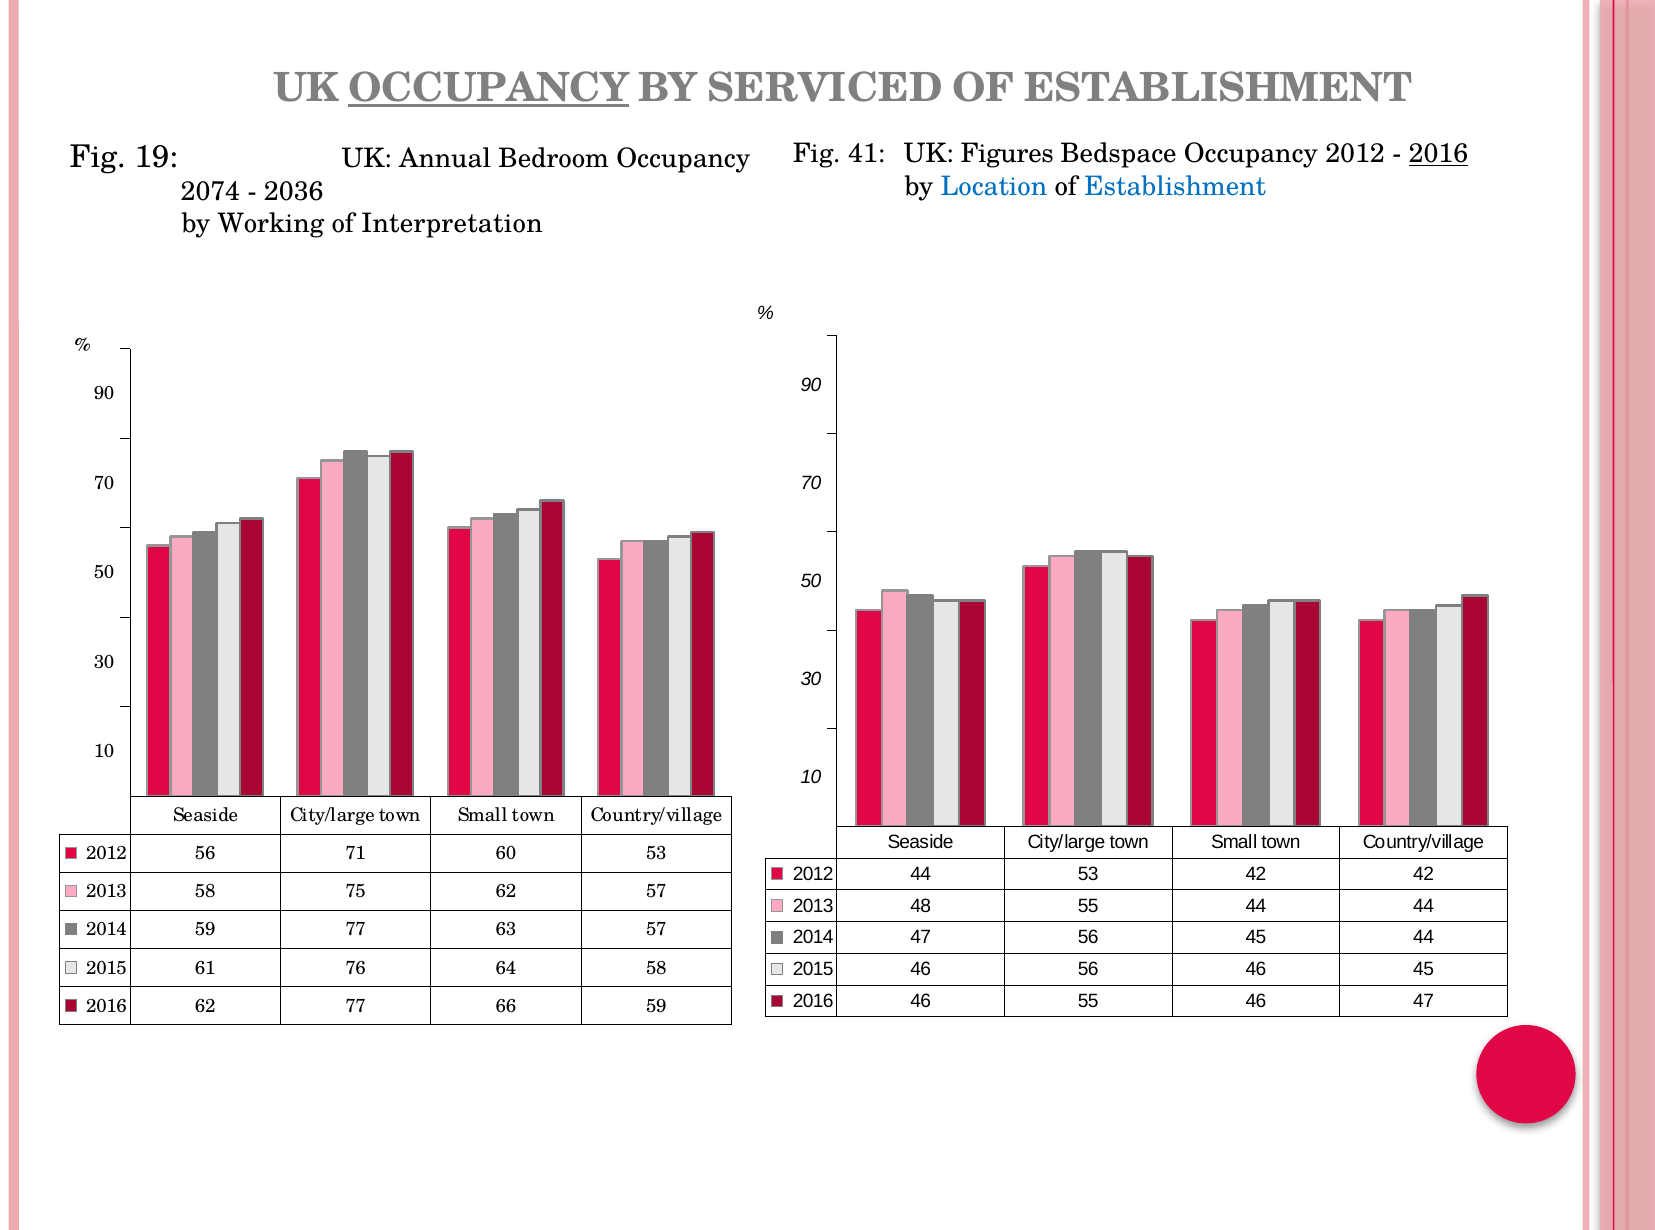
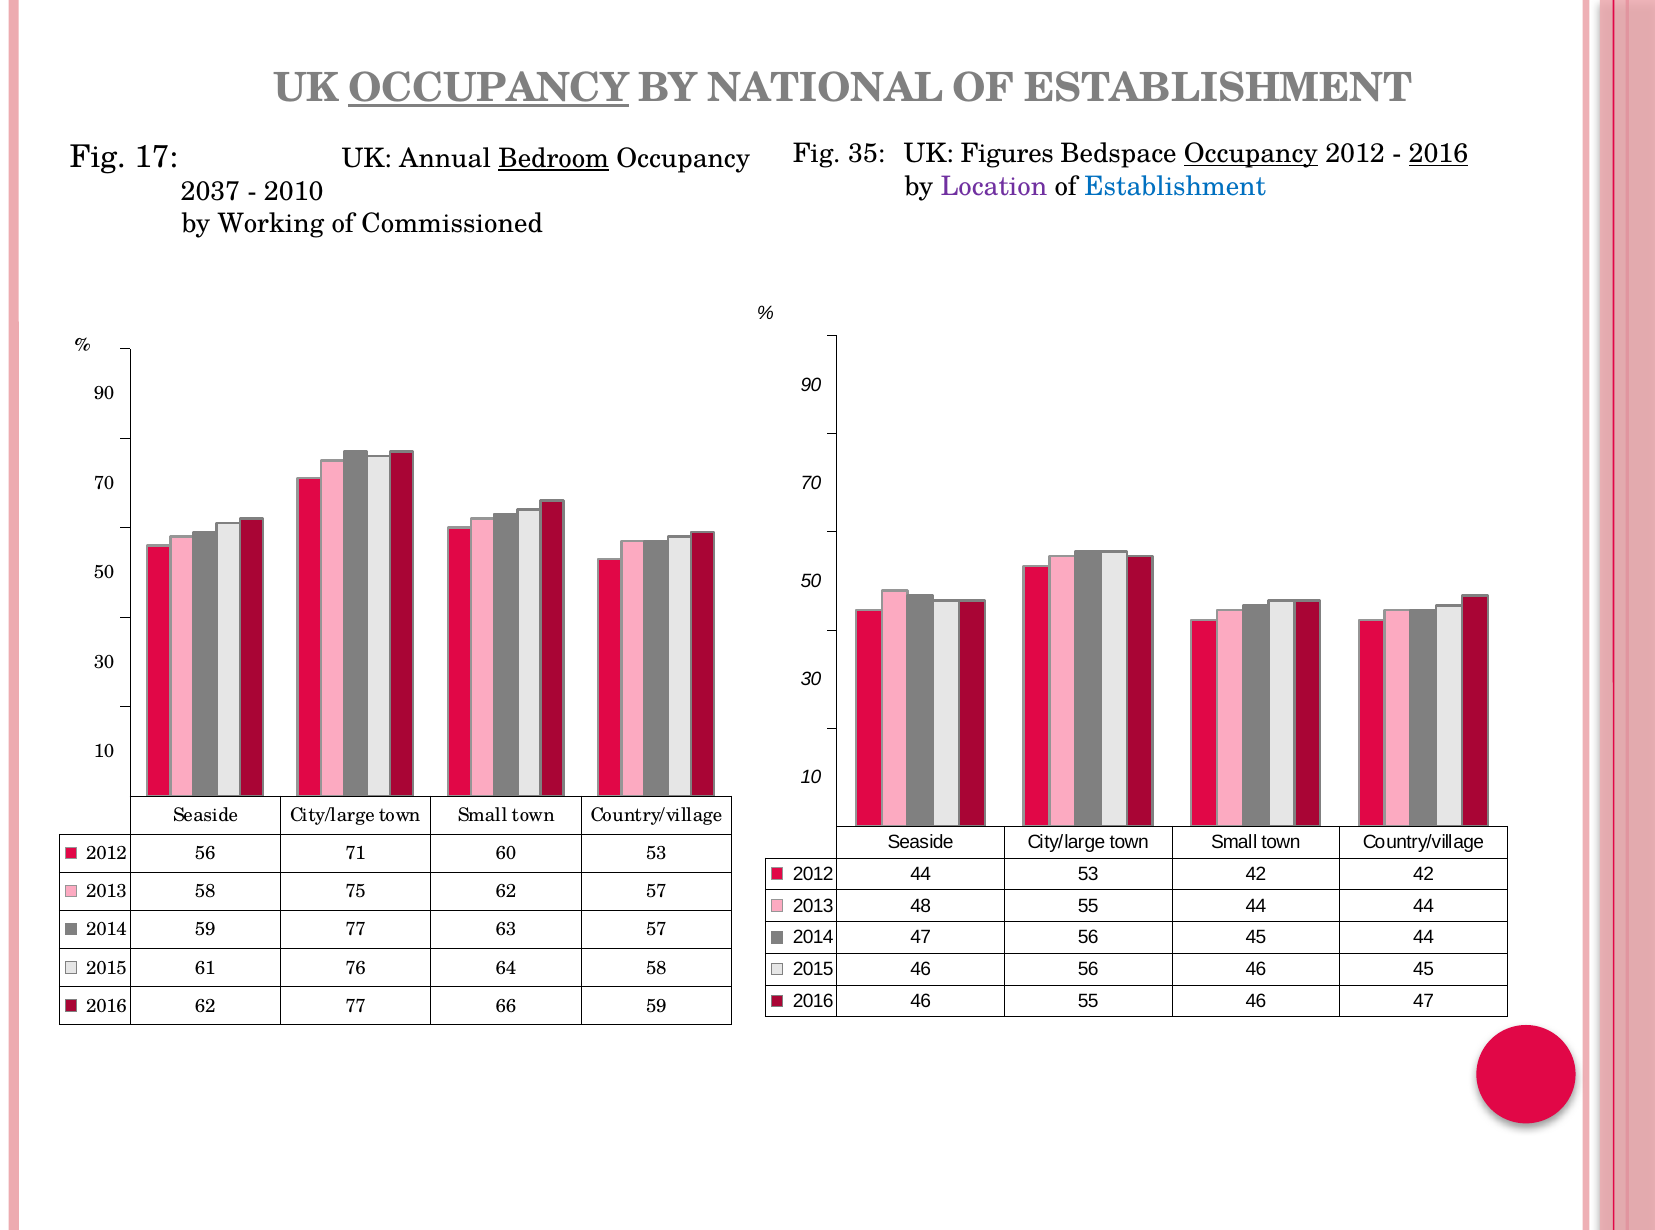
SERVICED: SERVICED -> NATIONAL
41: 41 -> 35
Occupancy at (1251, 154) underline: none -> present
19: 19 -> 17
Bedroom underline: none -> present
Location colour: blue -> purple
2074: 2074 -> 2037
2036: 2036 -> 2010
Interpretation: Interpretation -> Commissioned
